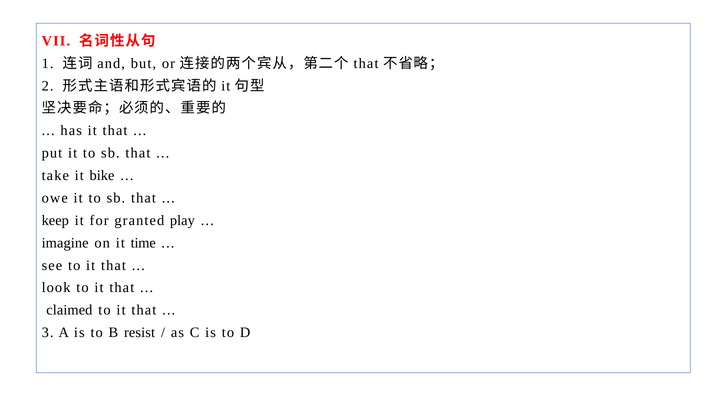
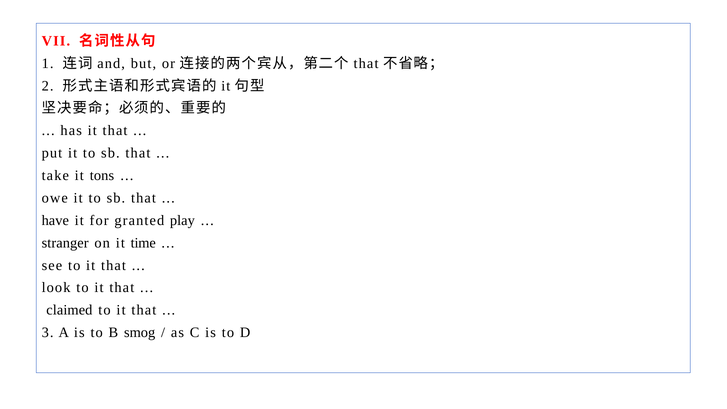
bike: bike -> tons
keep: keep -> have
imagine: imagine -> stranger
resist: resist -> smog
